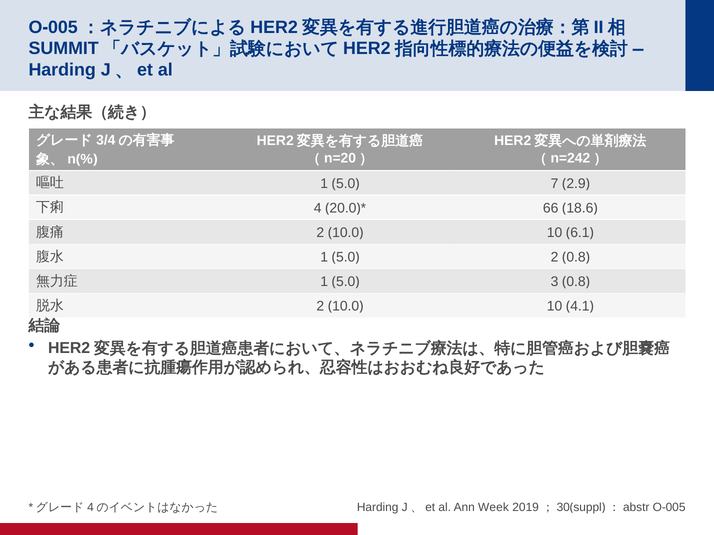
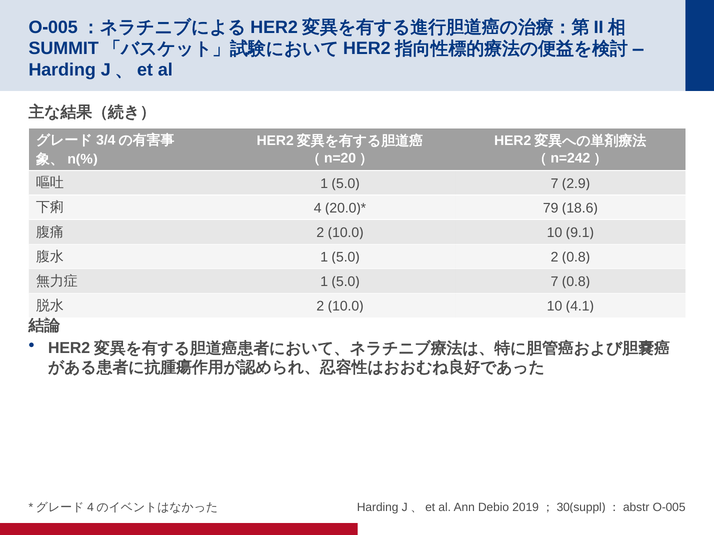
66: 66 -> 79
6.1: 6.1 -> 9.1
3 at (555, 282): 3 -> 7
Week: Week -> Debio
